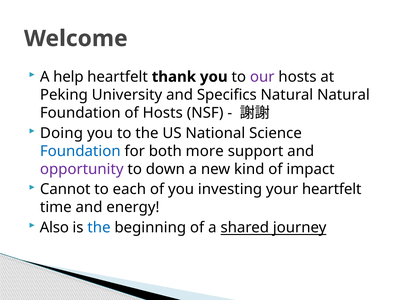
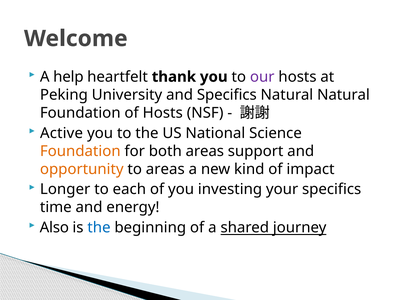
Doing: Doing -> Active
Foundation at (80, 151) colour: blue -> orange
both more: more -> areas
opportunity colour: purple -> orange
to down: down -> areas
Cannot: Cannot -> Longer
your heartfelt: heartfelt -> specifics
